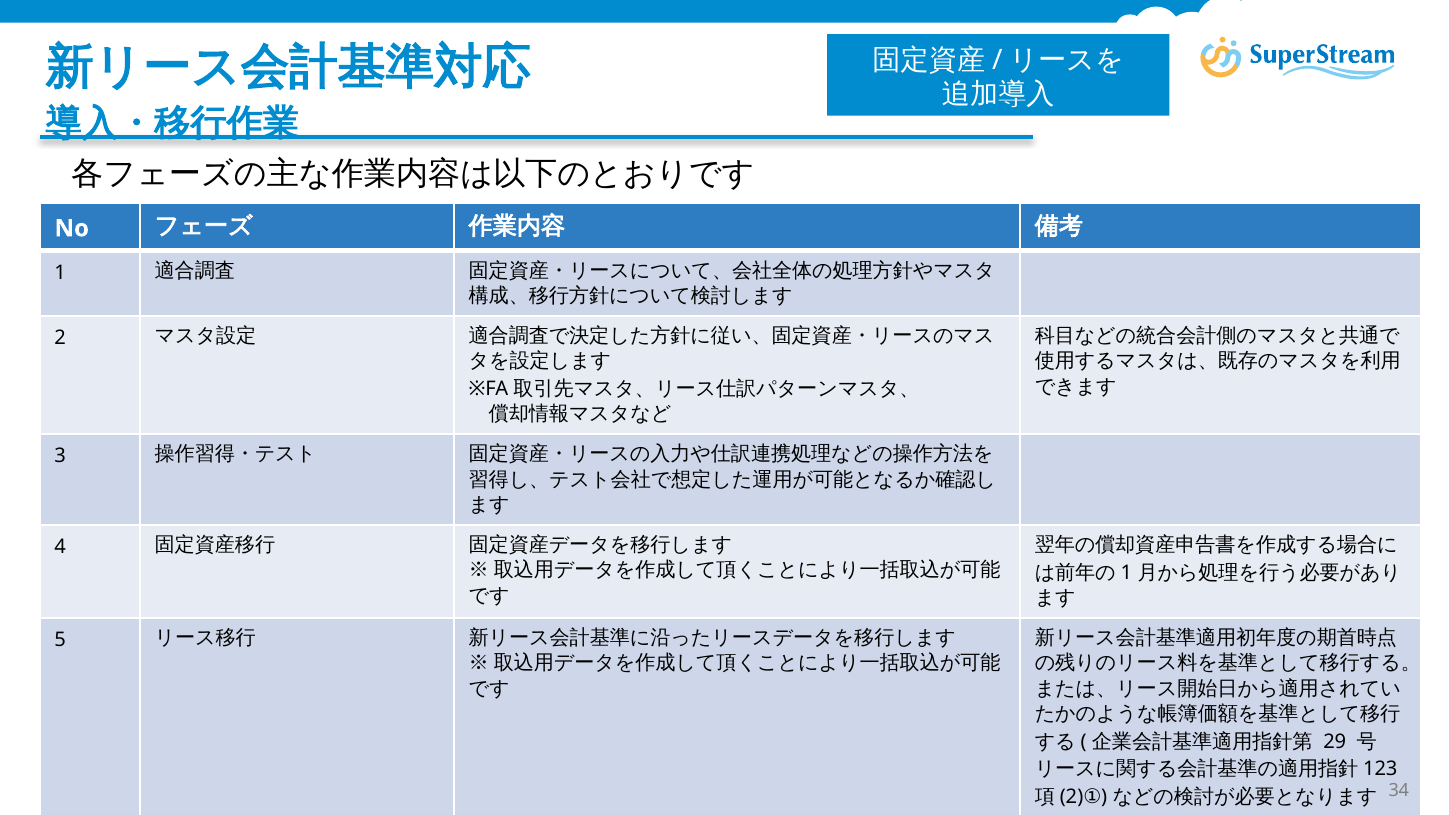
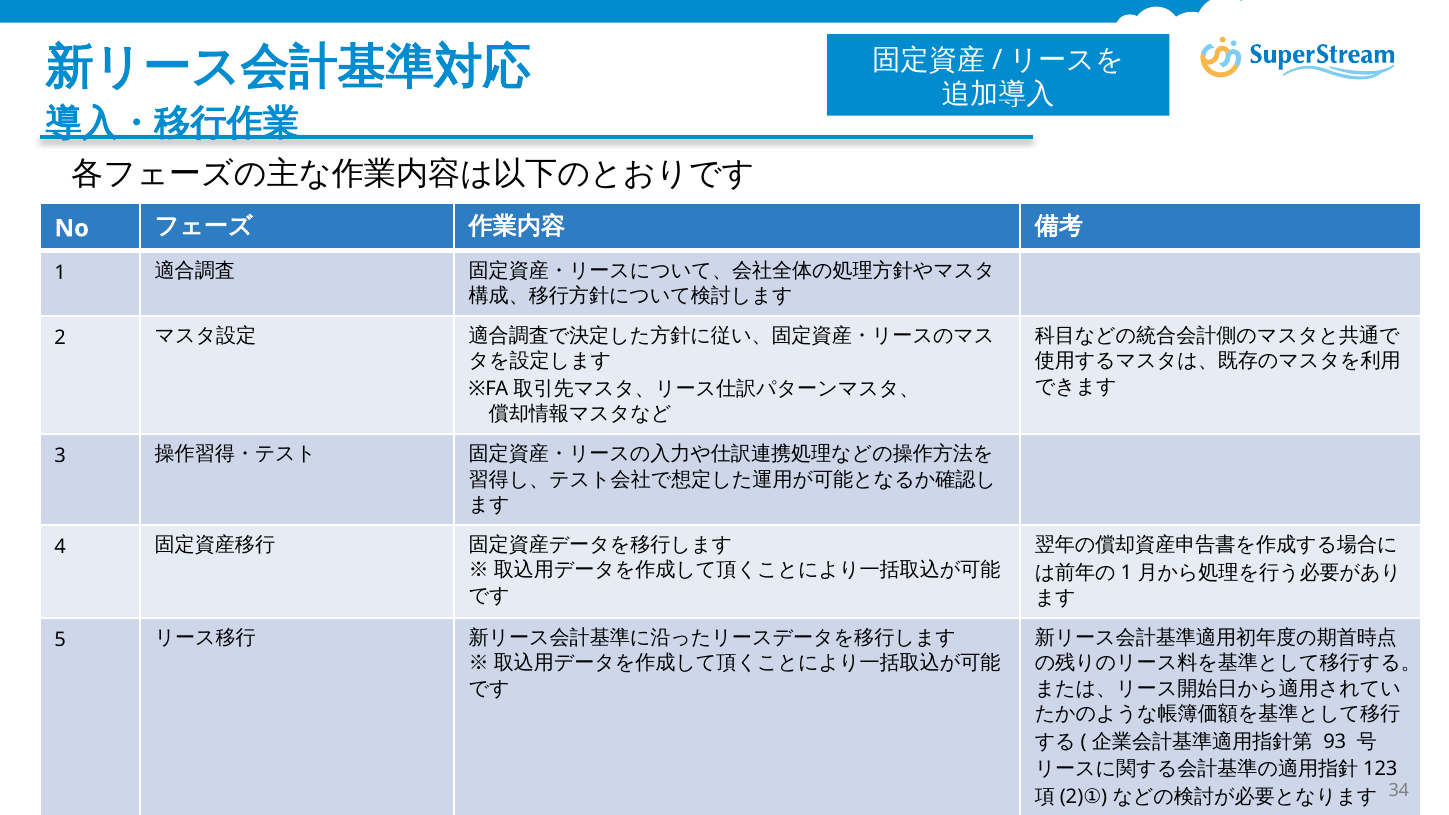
29: 29 -> 93
